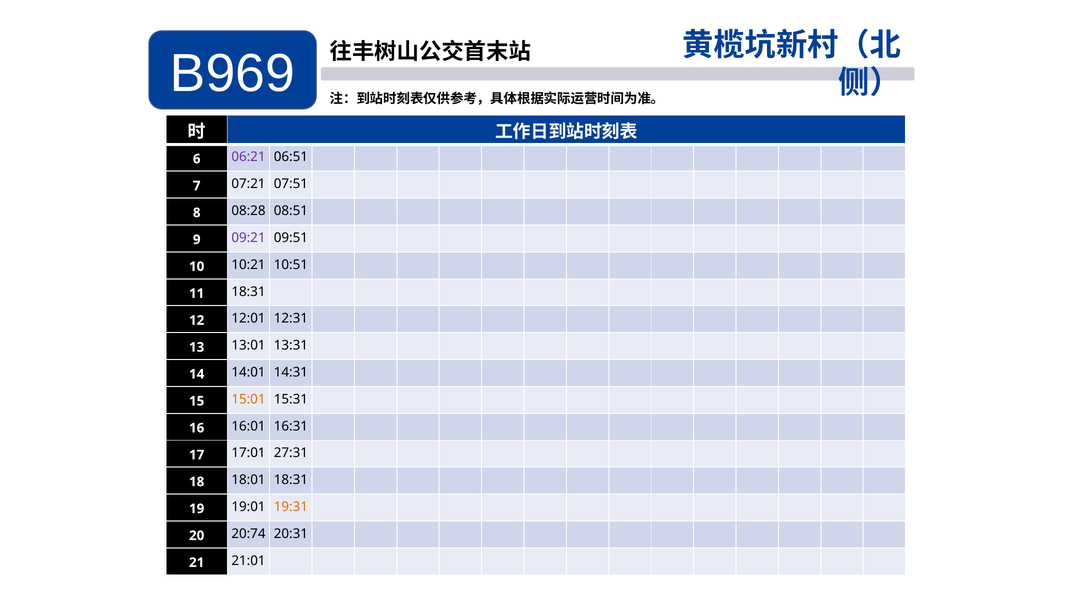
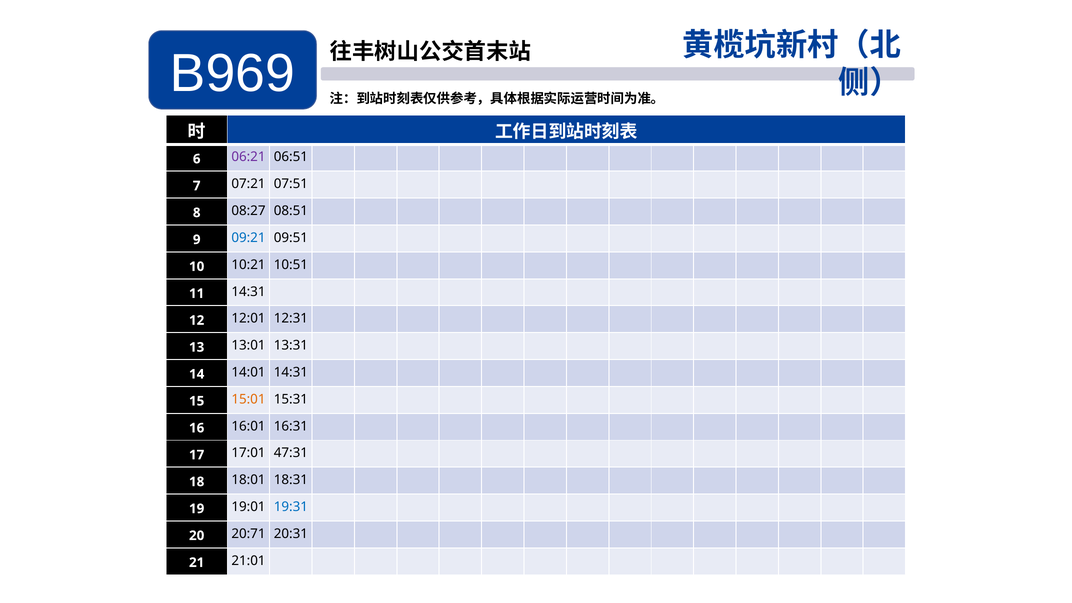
08:28: 08:28 -> 08:27
09:21 colour: purple -> blue
11 18:31: 18:31 -> 14:31
27:31: 27:31 -> 47:31
19:31 colour: orange -> blue
20:74: 20:74 -> 20:71
